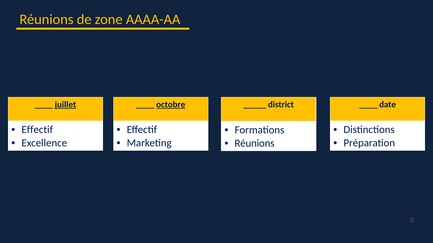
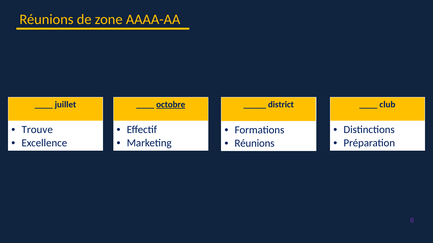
juillet underline: present -> none
date: date -> club
Effectif at (37, 130): Effectif -> Trouve
